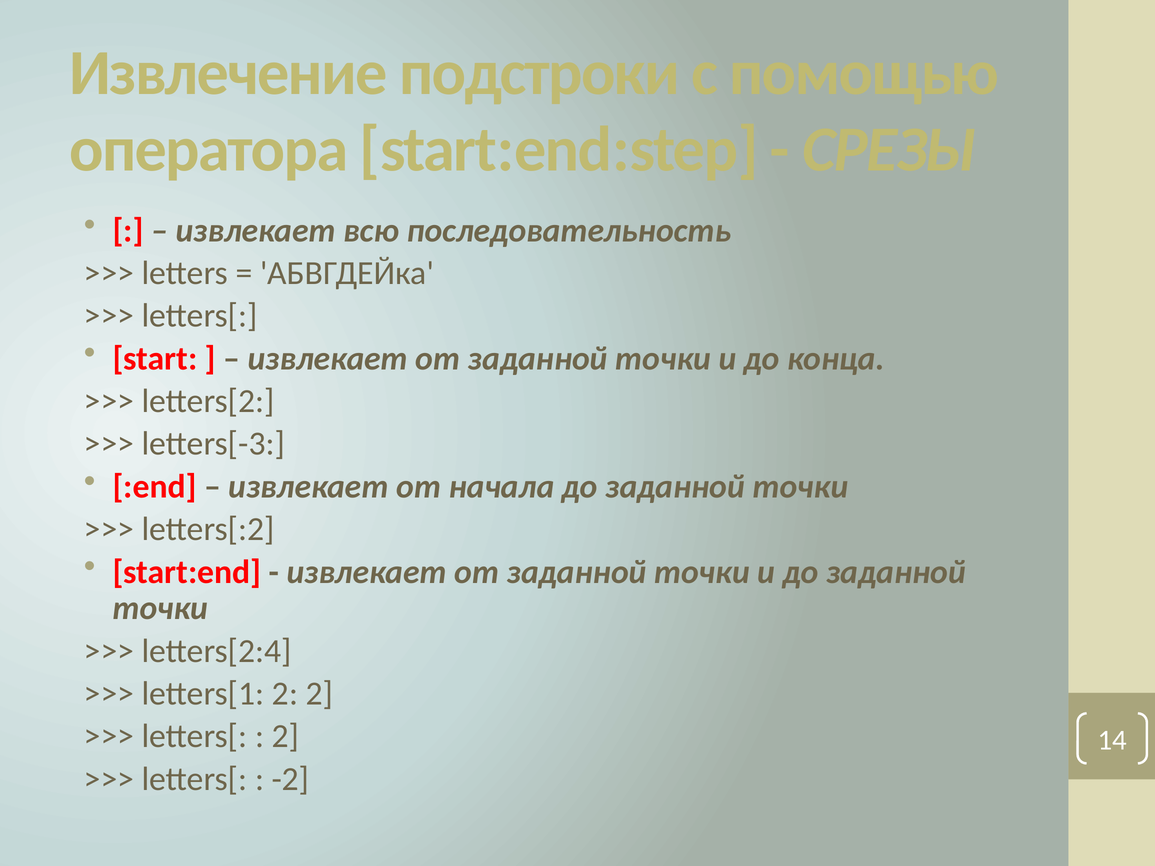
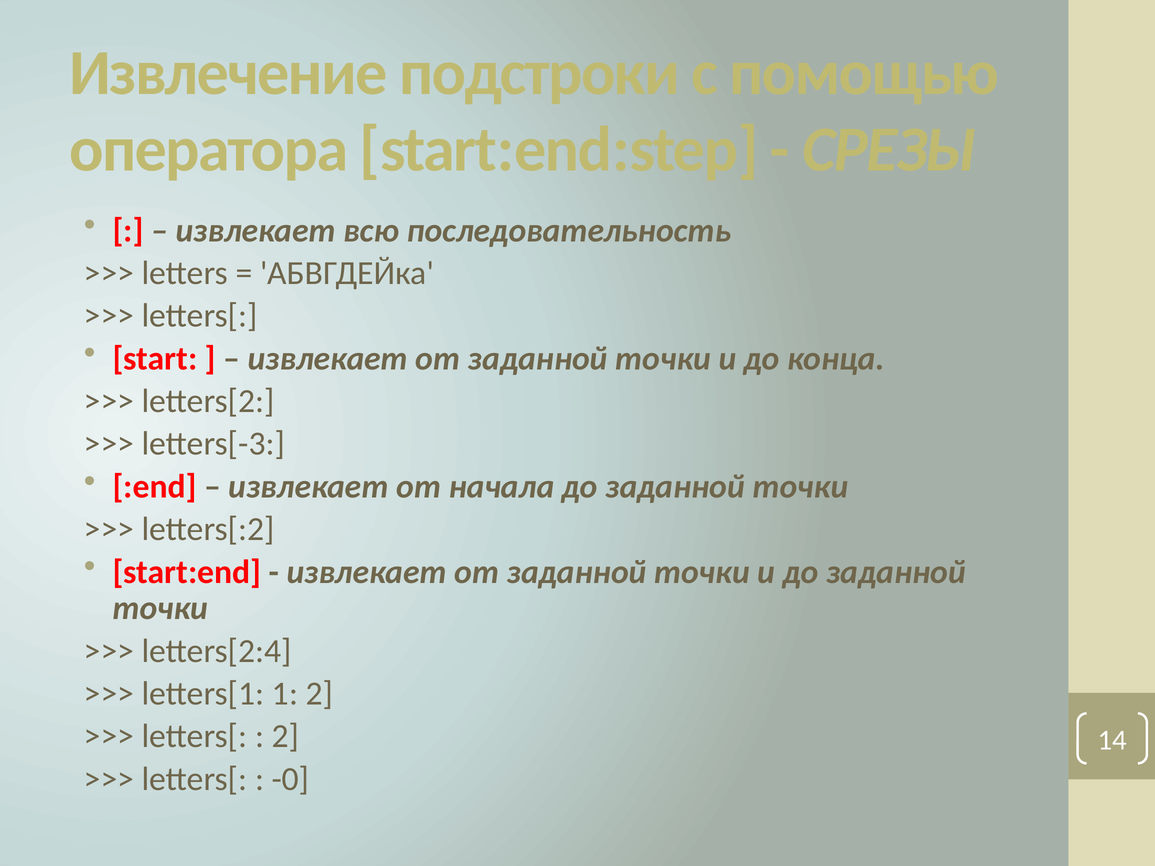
letters[1 2: 2 -> 1
-2: -2 -> -0
